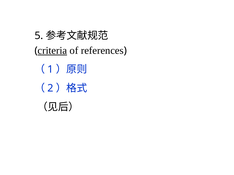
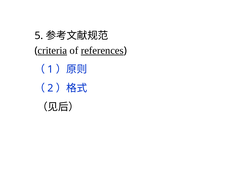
references underline: none -> present
